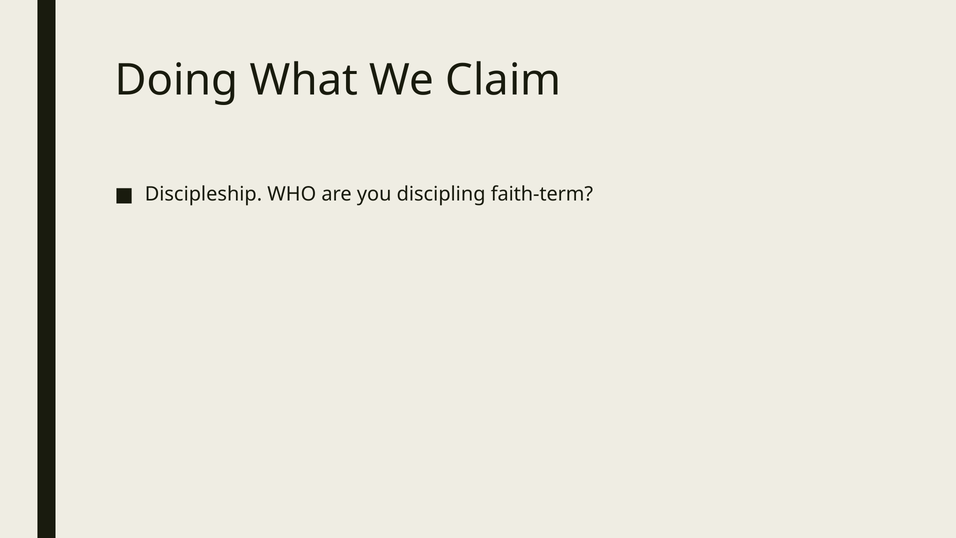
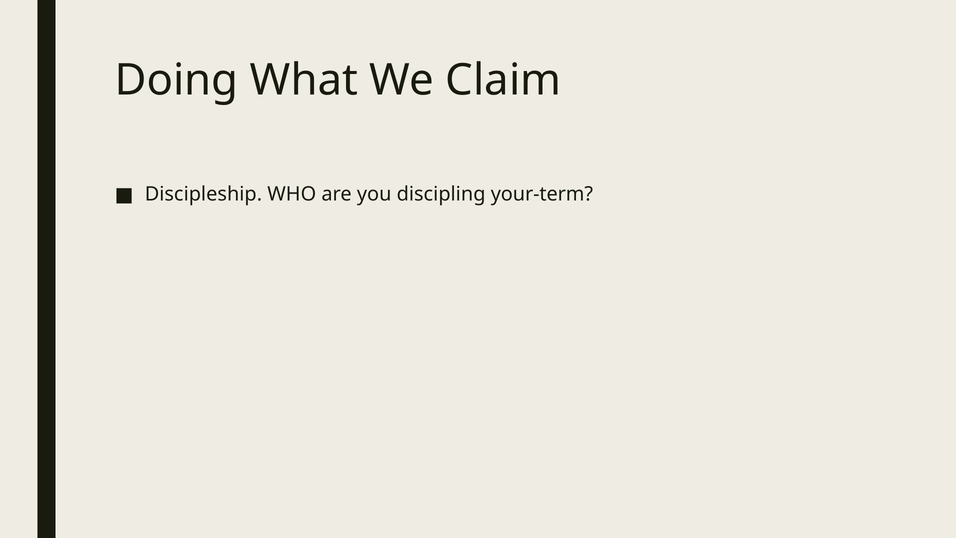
faith-term: faith-term -> your-term
